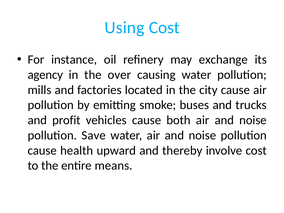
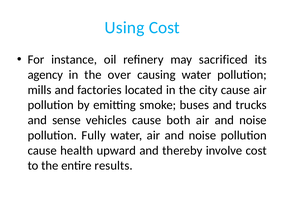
exchange: exchange -> sacrificed
profit: profit -> sense
Save: Save -> Fully
means: means -> results
